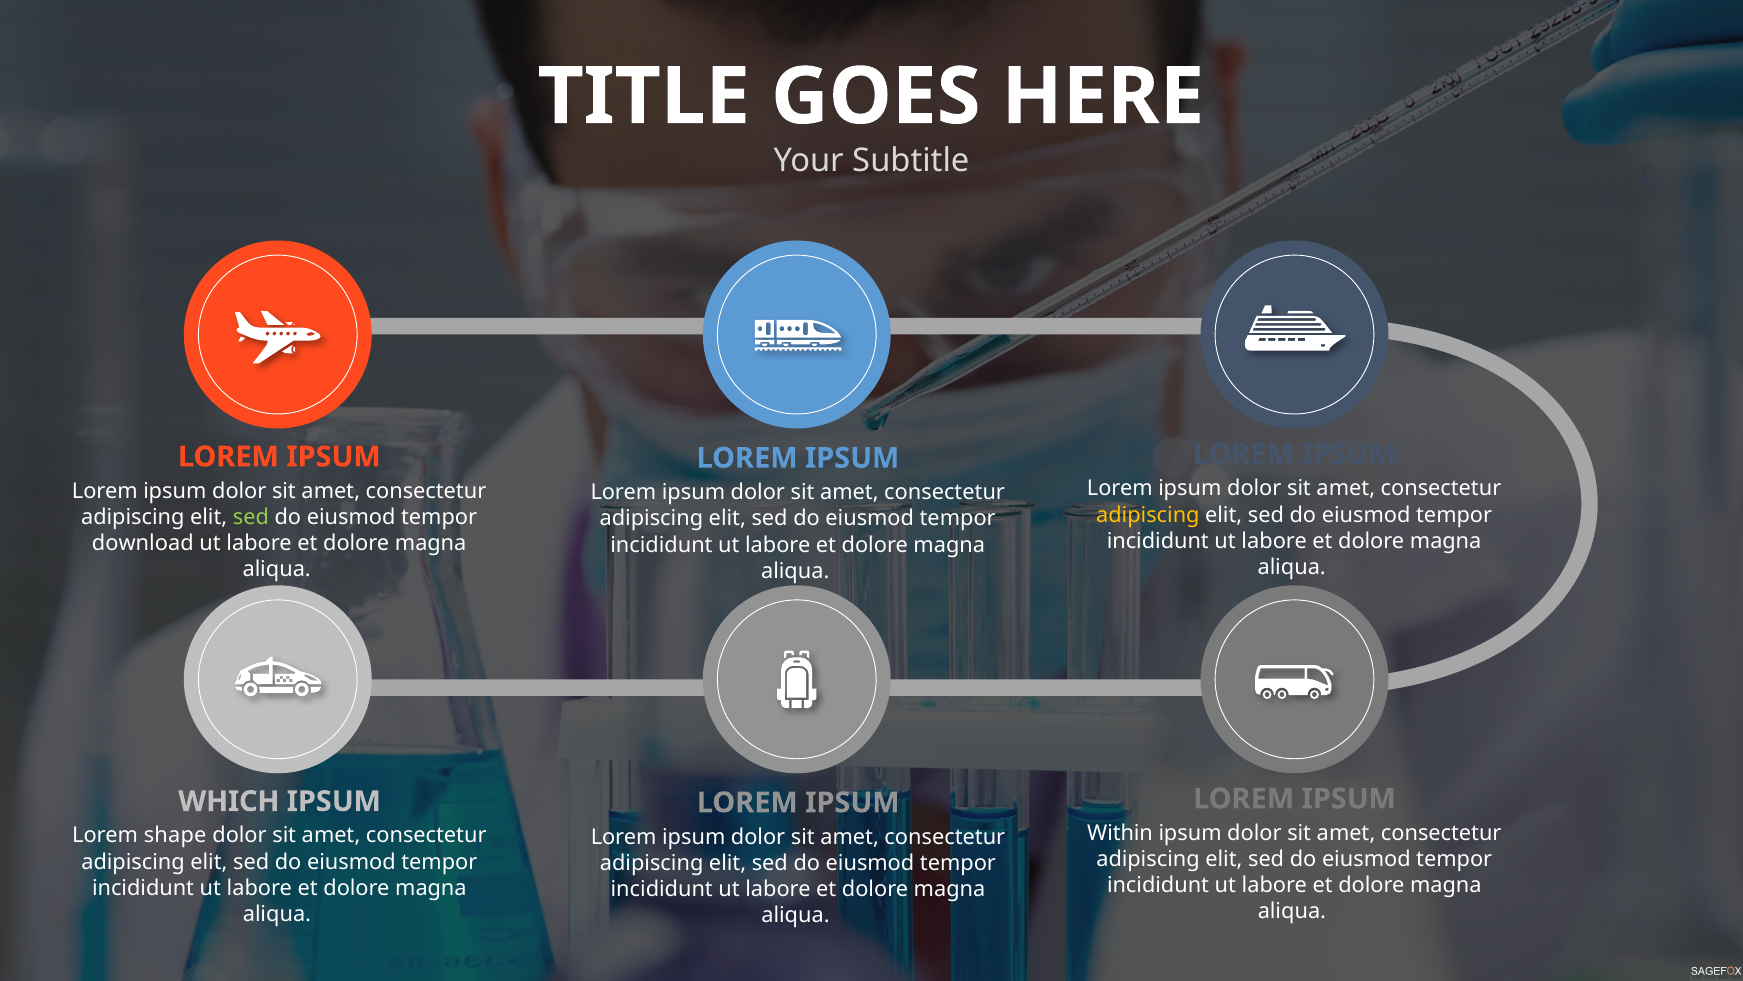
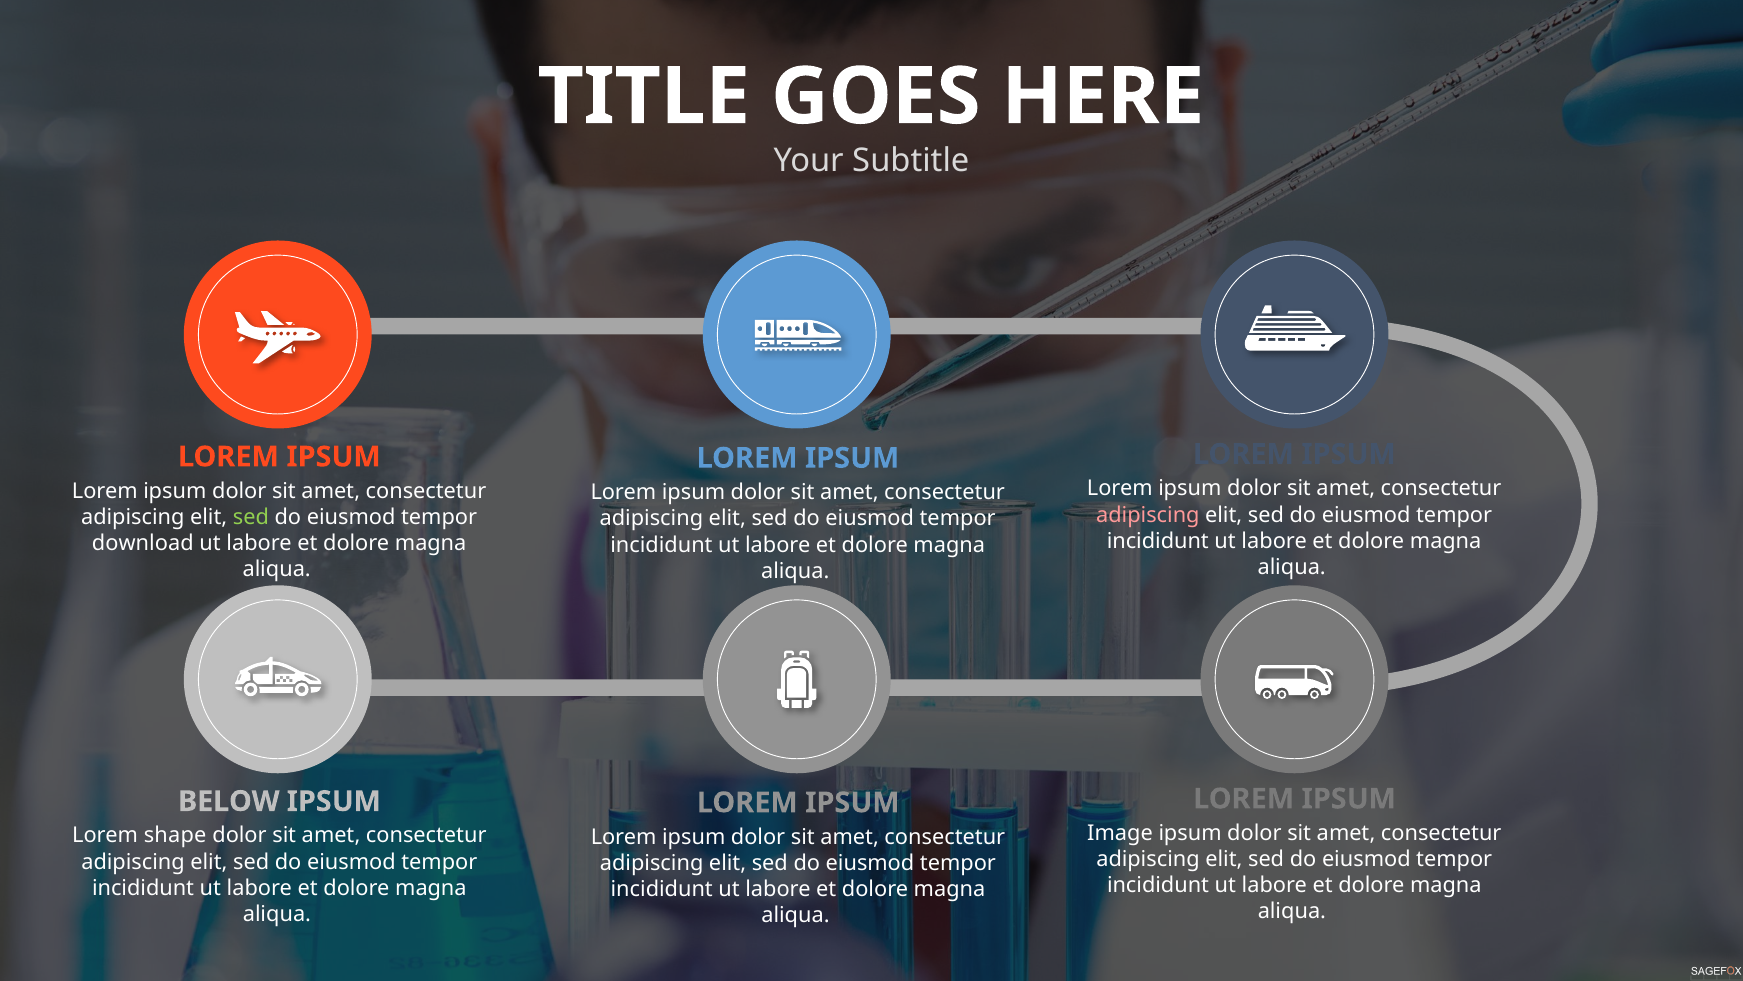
adipiscing at (1148, 515) colour: yellow -> pink
WHICH: WHICH -> BELOW
Within: Within -> Image
